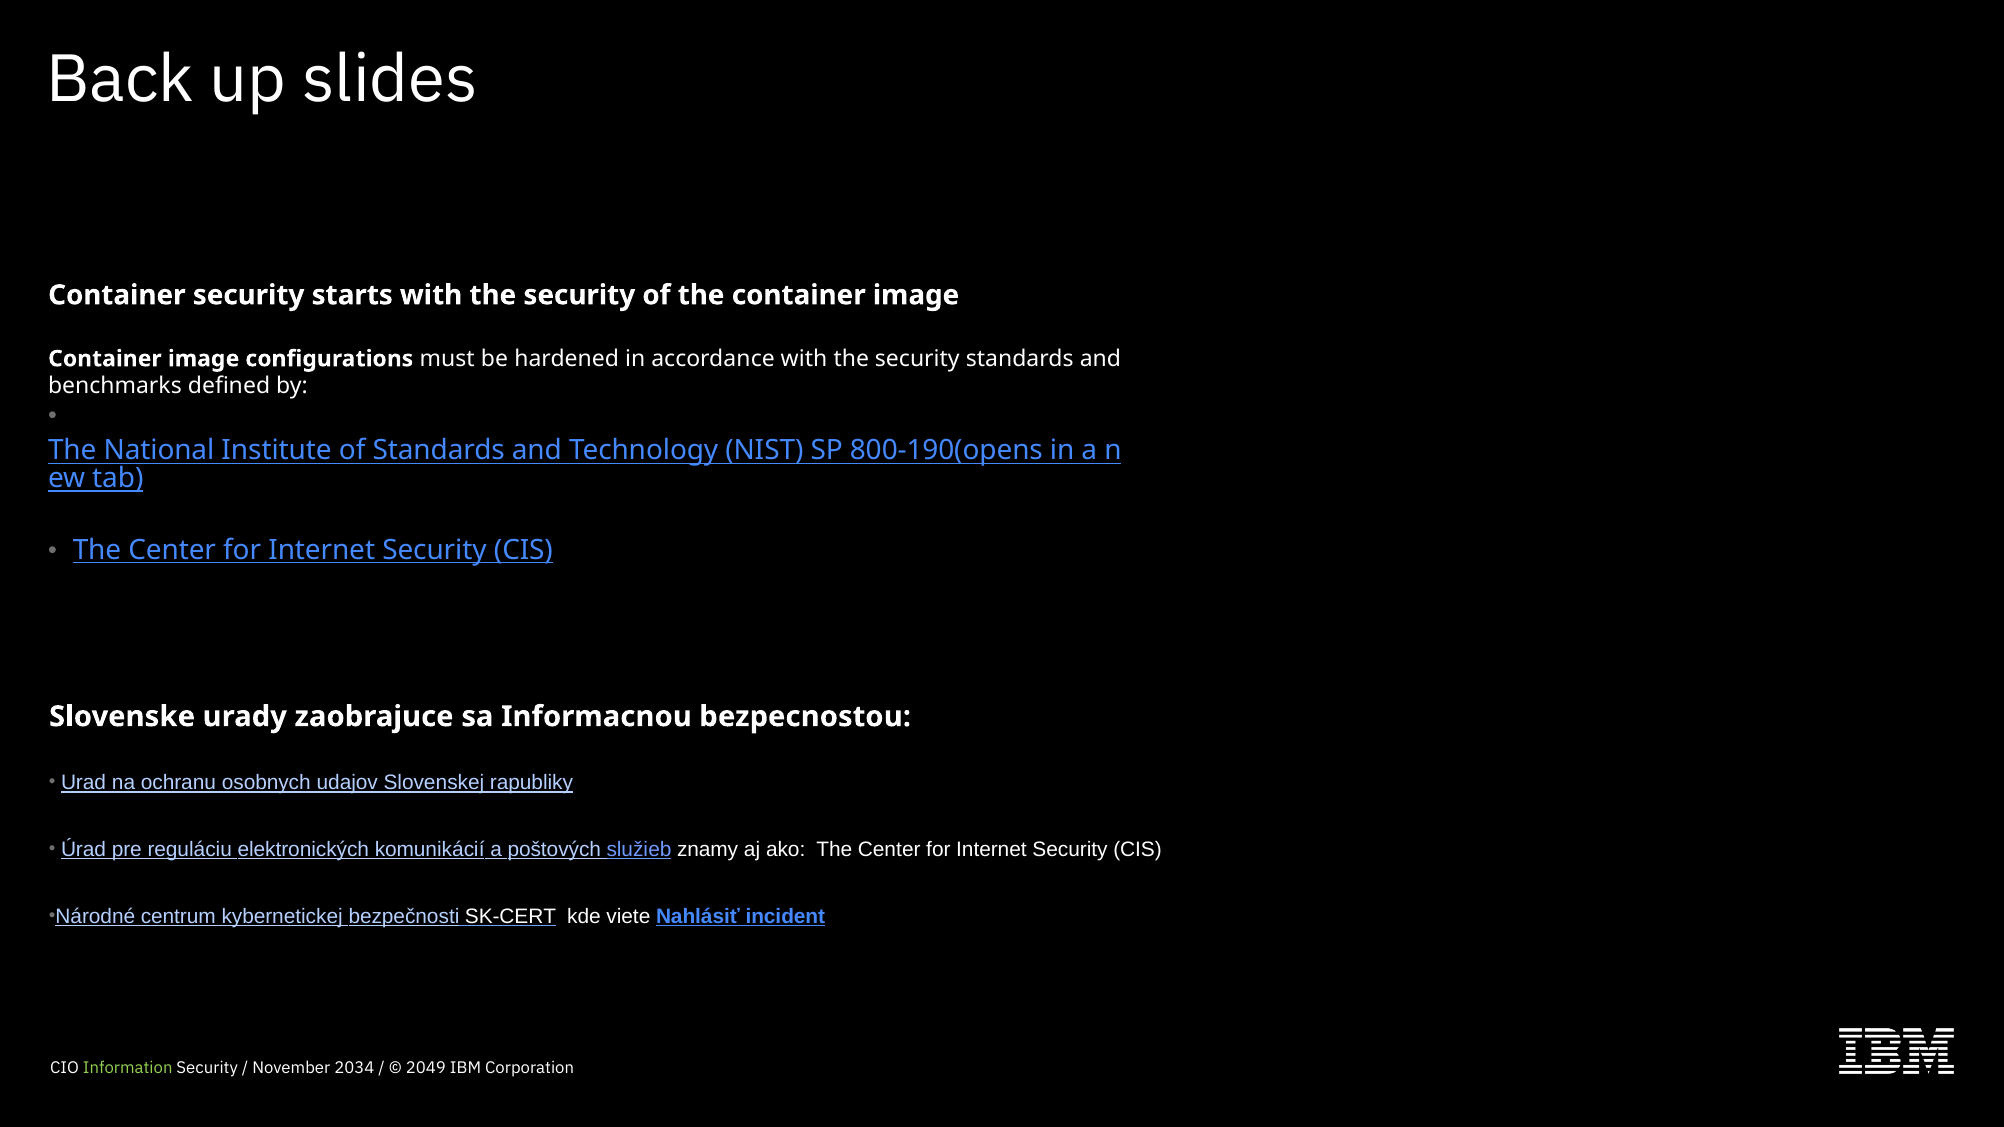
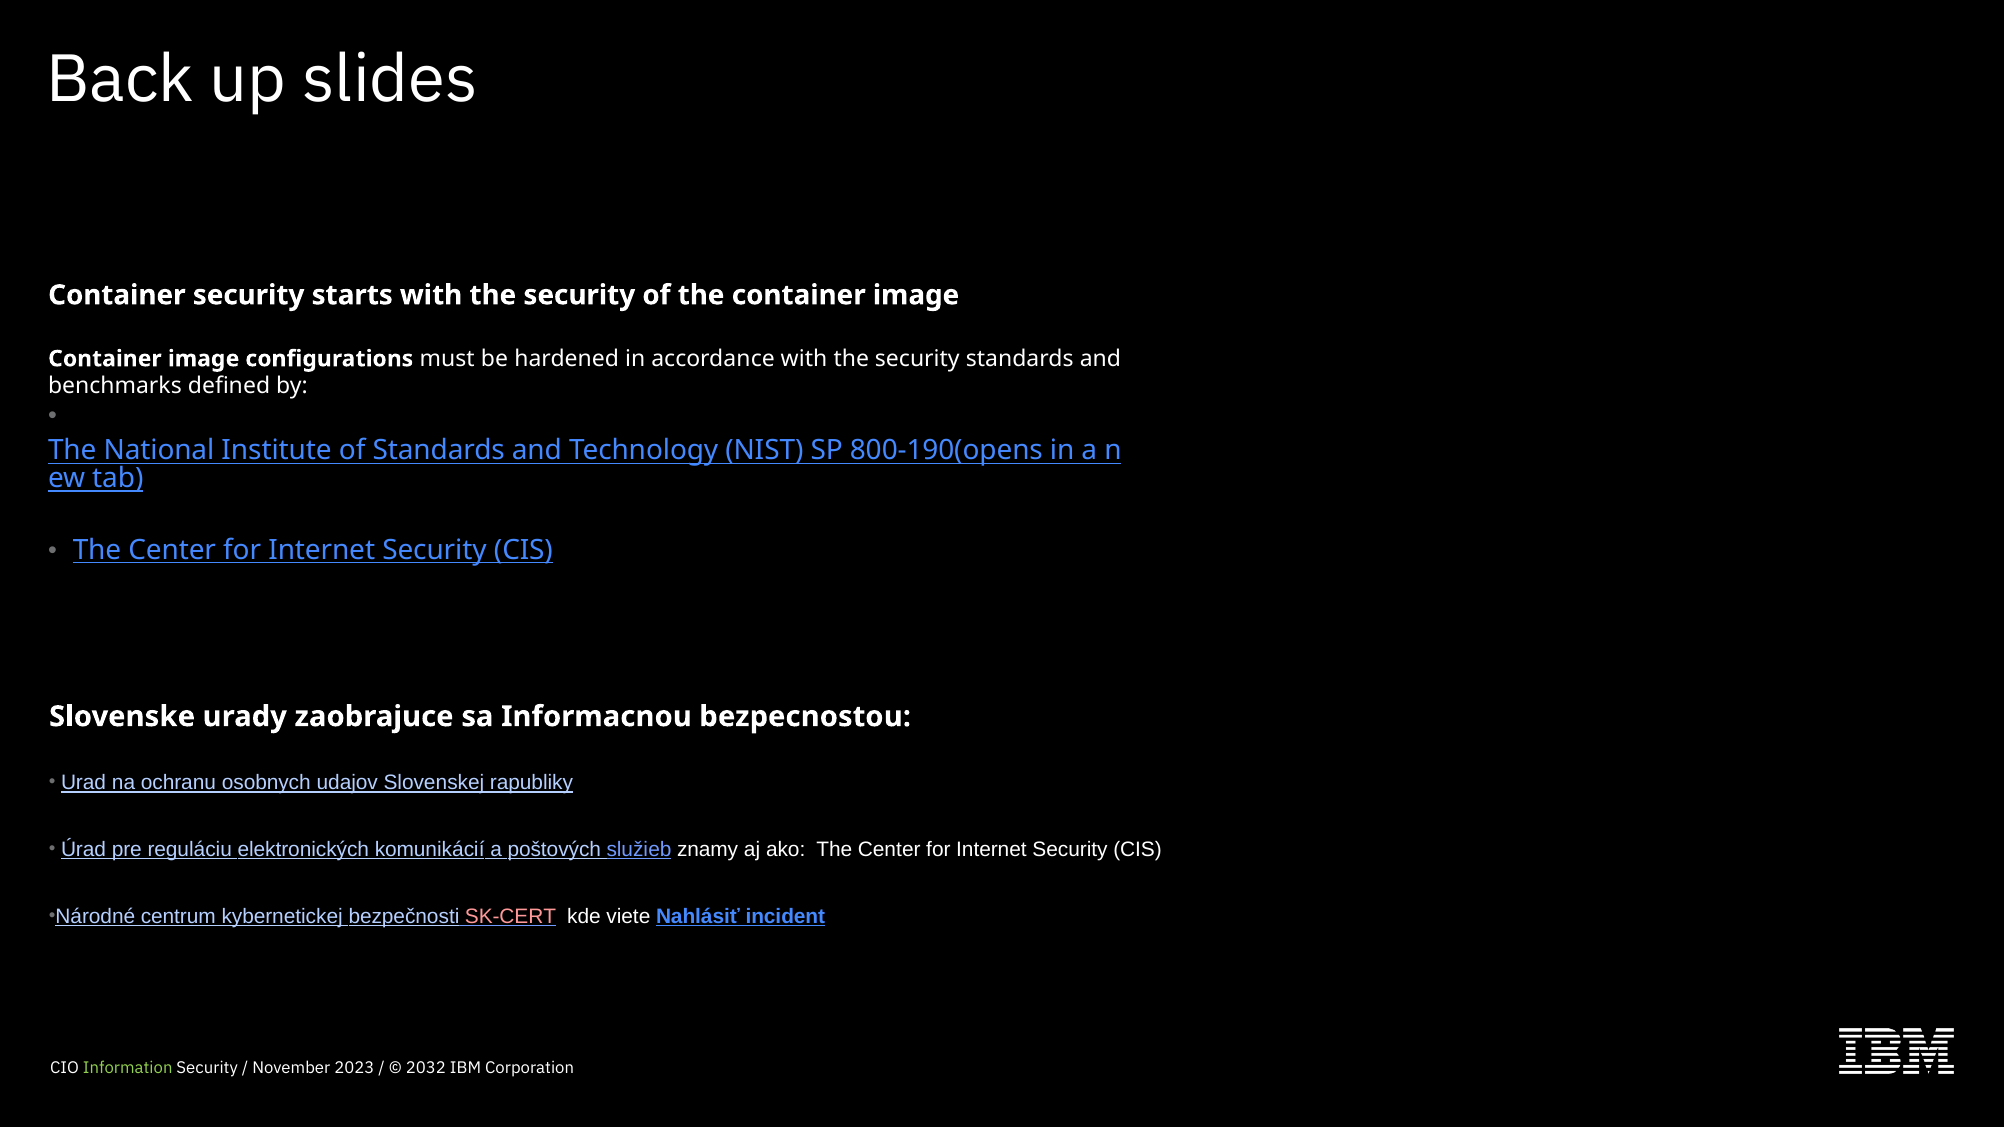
SK-CERT colour: white -> pink
2034: 2034 -> 2023
2049: 2049 -> 2032
